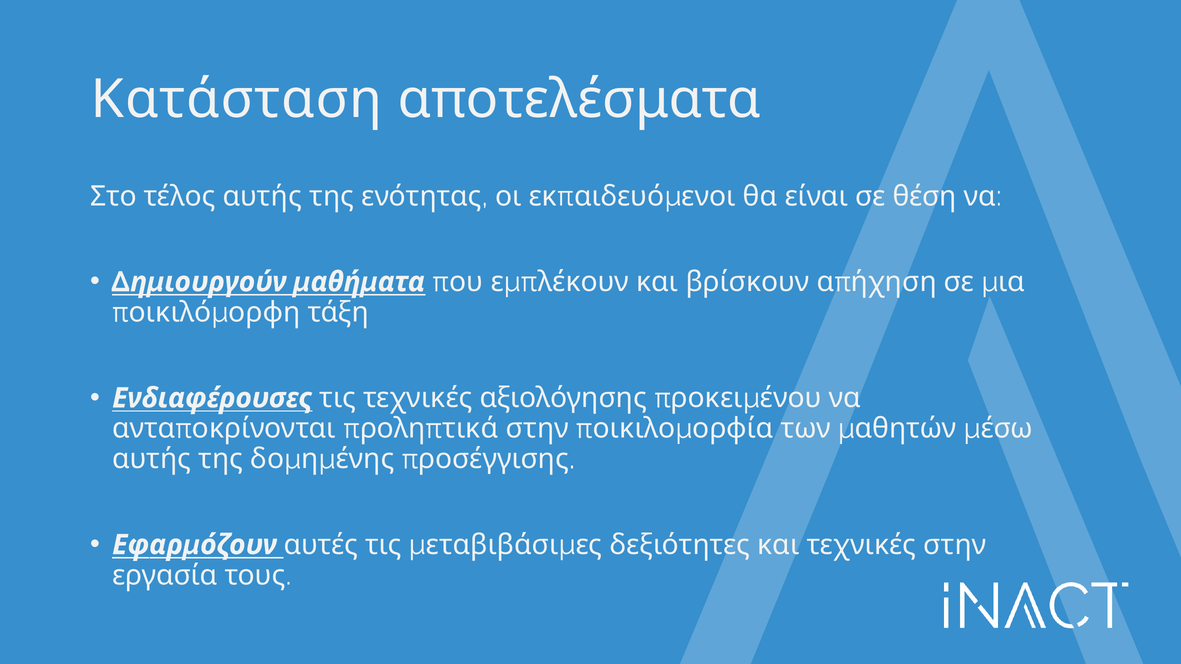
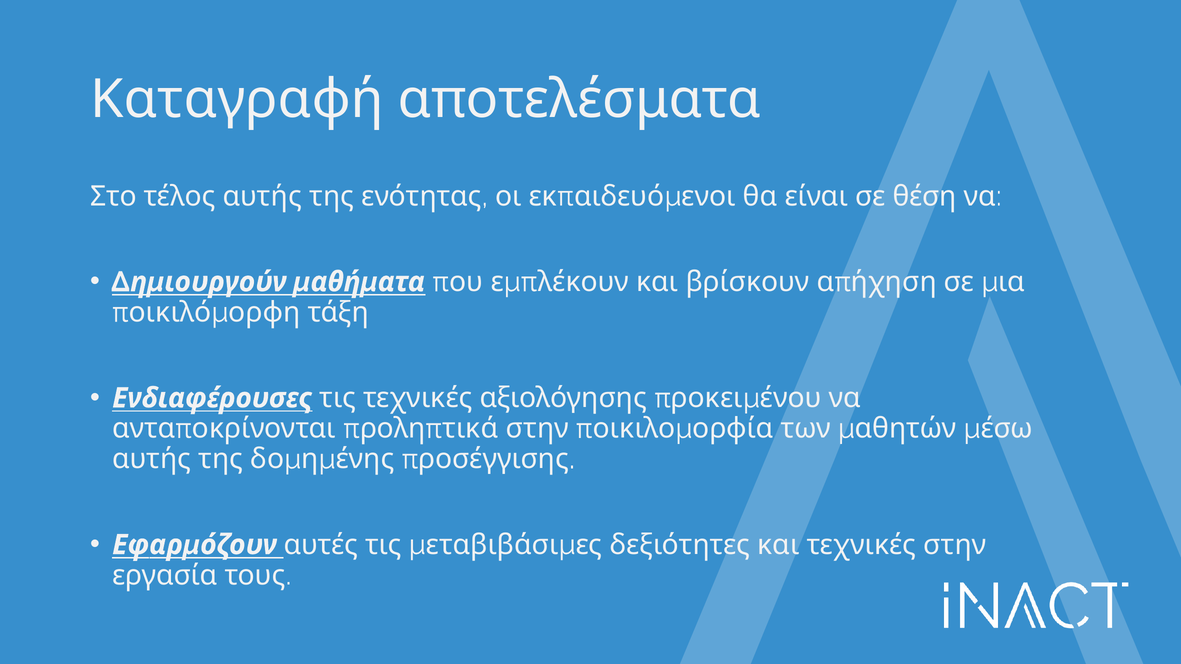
Κατάσταση: Κατάσταση -> Καταγραφή
